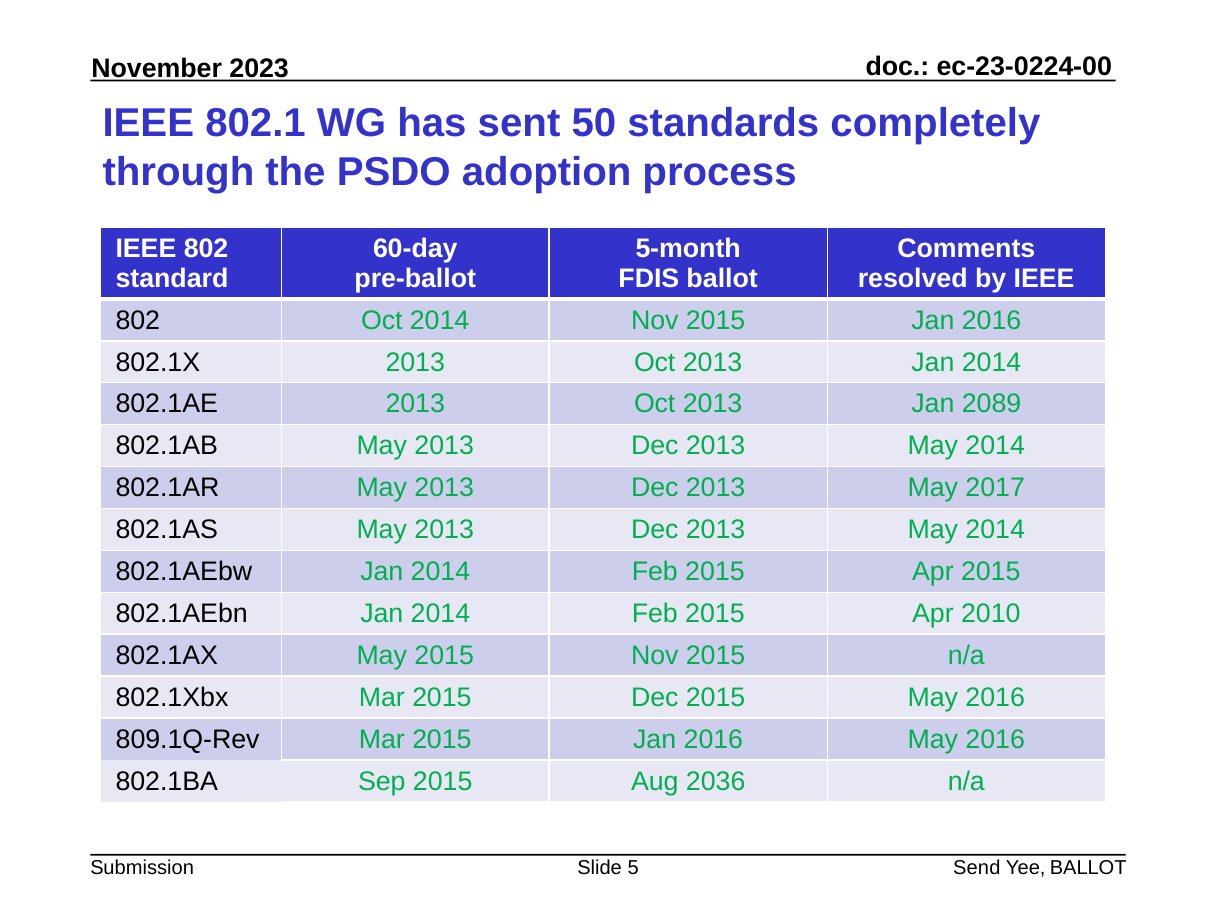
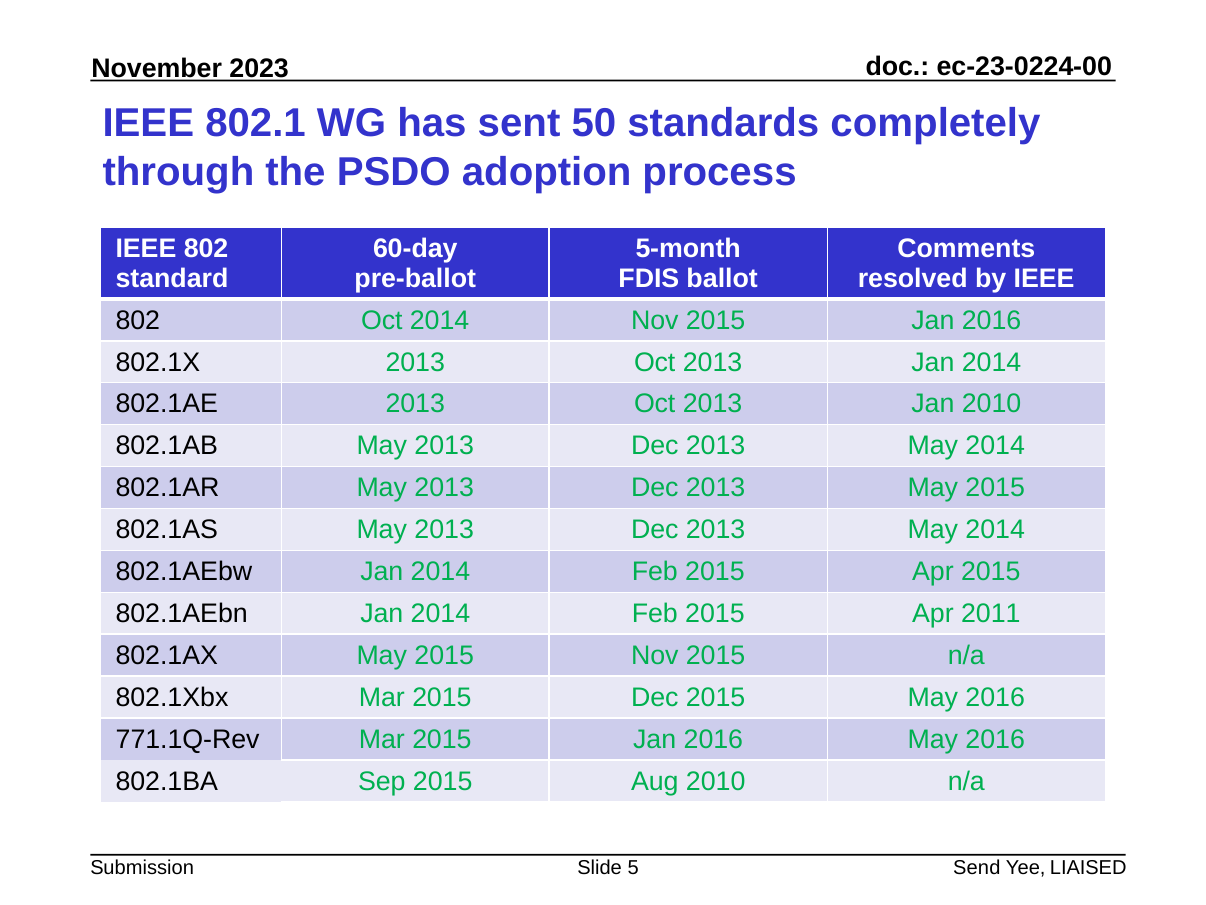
Jan 2089: 2089 -> 2010
2013 May 2017: 2017 -> 2015
2010: 2010 -> 2011
809.1Q-Rev: 809.1Q-Rev -> 771.1Q-Rev
Aug 2036: 2036 -> 2010
Yee BALLOT: BALLOT -> LIAISED
